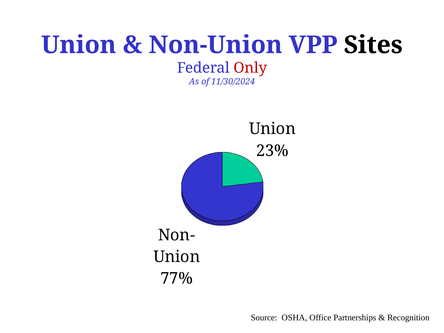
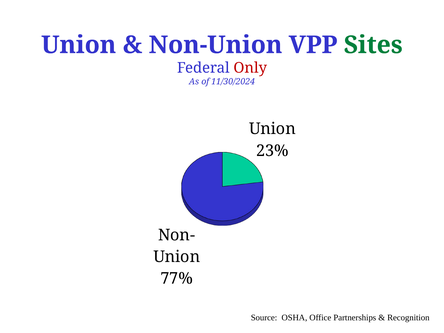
Sites colour: black -> green
